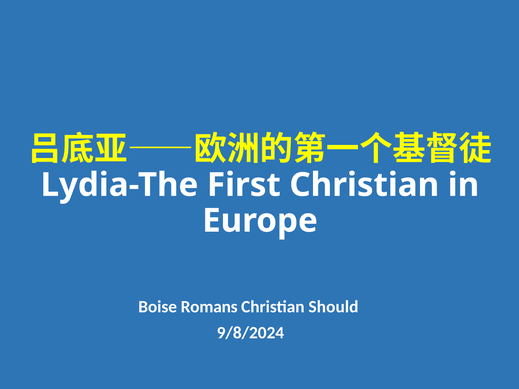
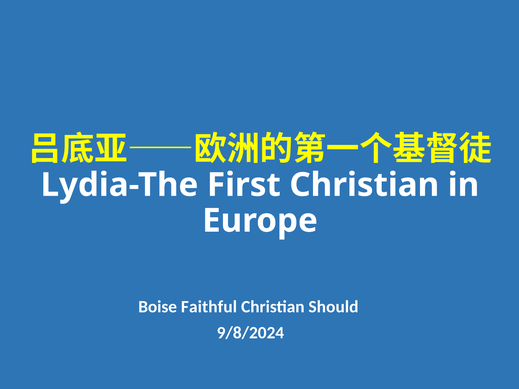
Romans: Romans -> Faithful
